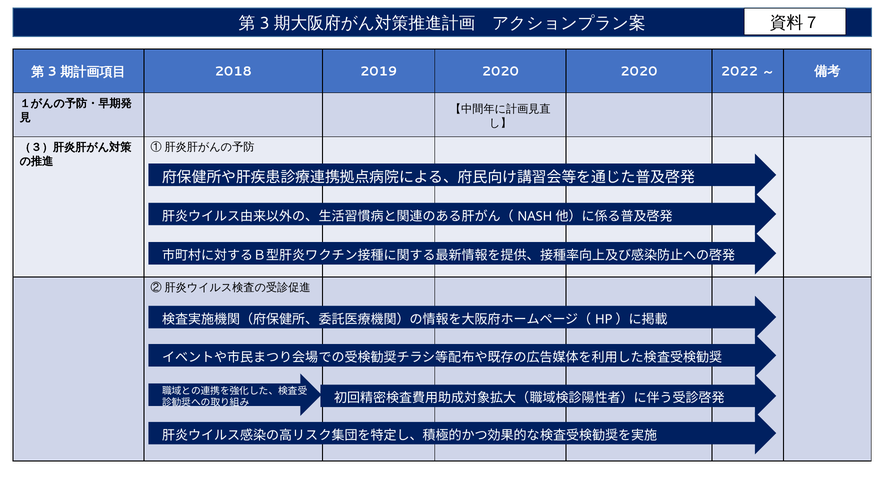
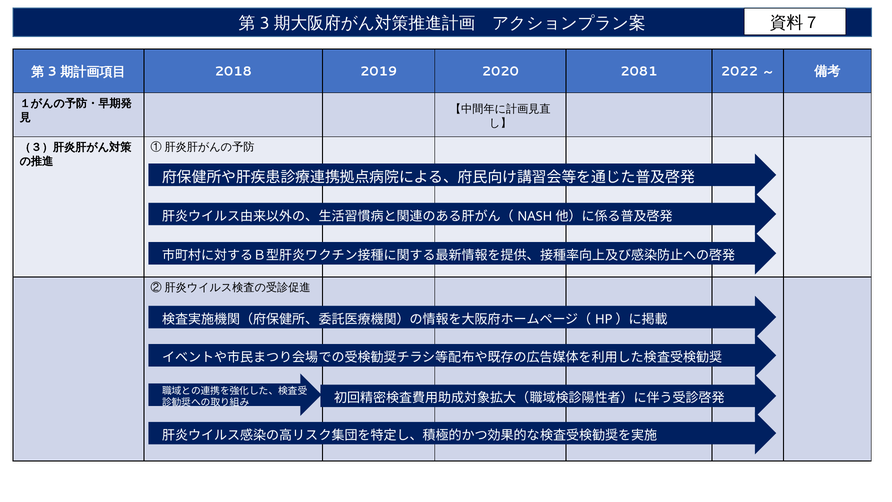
2020 2020: 2020 -> 2081
